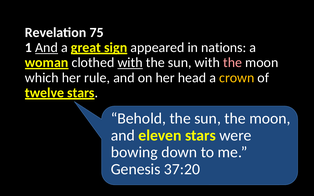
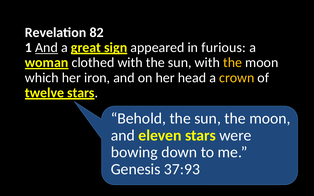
75: 75 -> 82
nations: nations -> furious
with at (130, 63) underline: present -> none
the at (233, 63) colour: pink -> yellow
rule: rule -> iron
37:20: 37:20 -> 37:93
